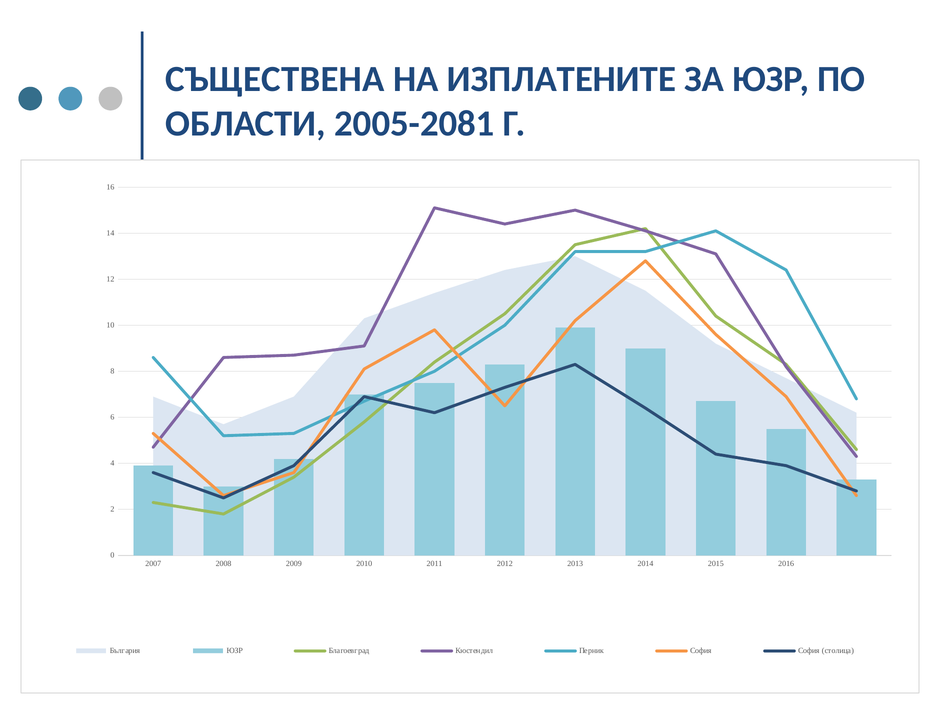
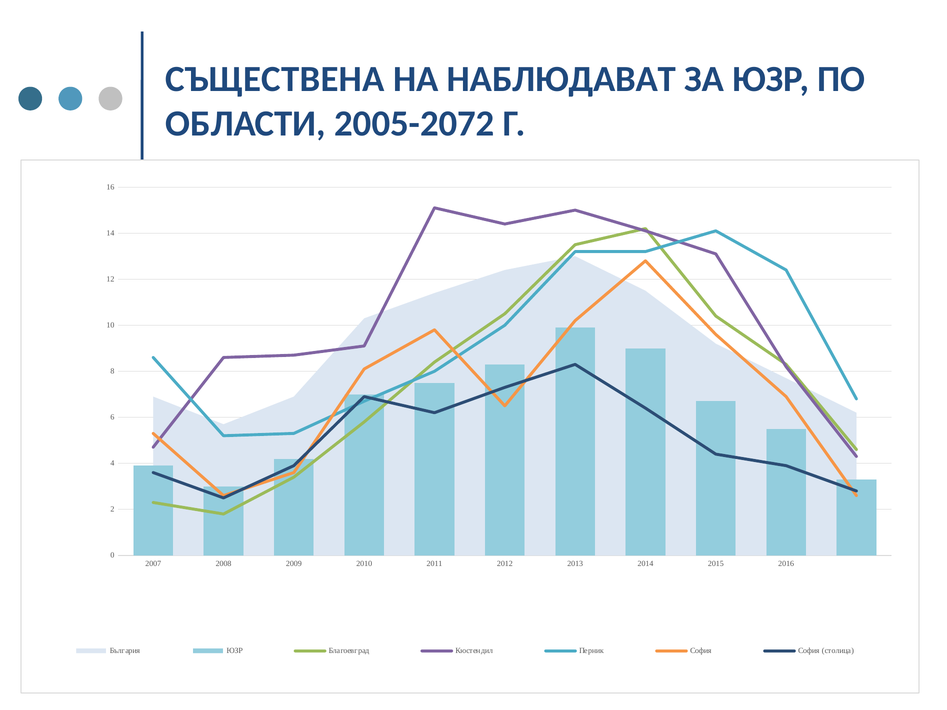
ИЗПЛАТЕНИТЕ: ИЗПЛАТЕНИТЕ -> НАБЛЮДАВАТ
2005-2081: 2005-2081 -> 2005-2072
